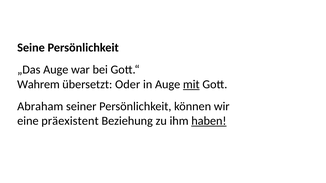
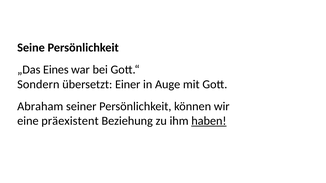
„Das Auge: Auge -> Eines
Wahrem: Wahrem -> Sondern
Oder: Oder -> Einer
mit underline: present -> none
